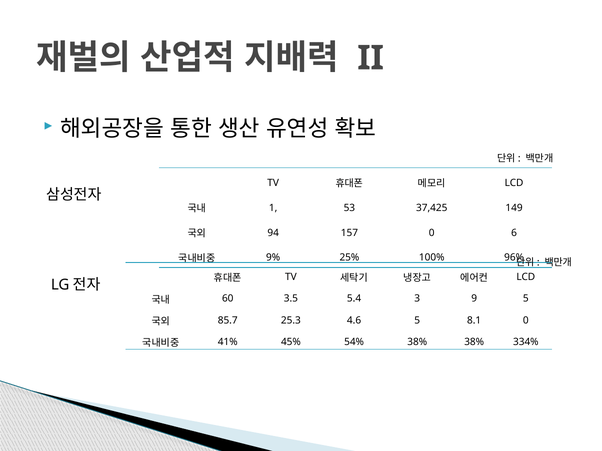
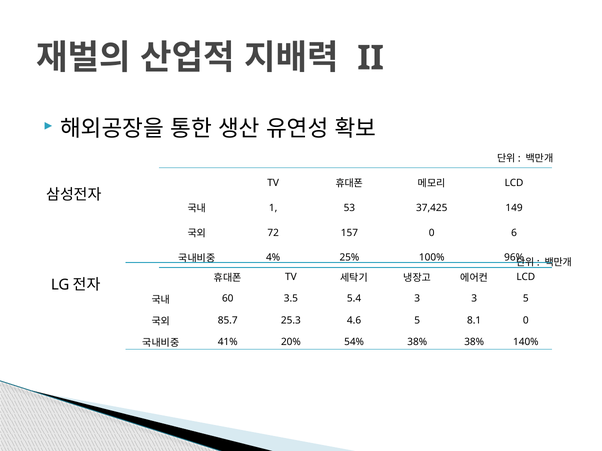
94: 94 -> 72
9%: 9% -> 4%
3 9: 9 -> 3
45%: 45% -> 20%
334%: 334% -> 140%
